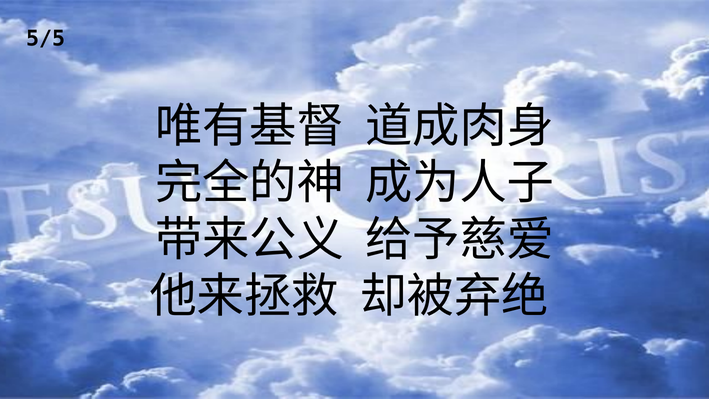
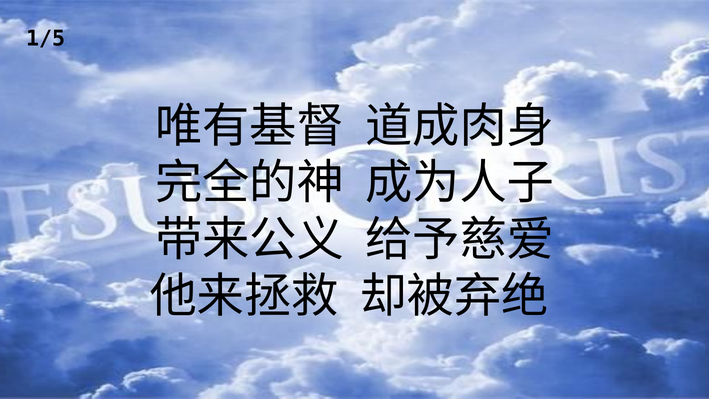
5/5: 5/5 -> 1/5
